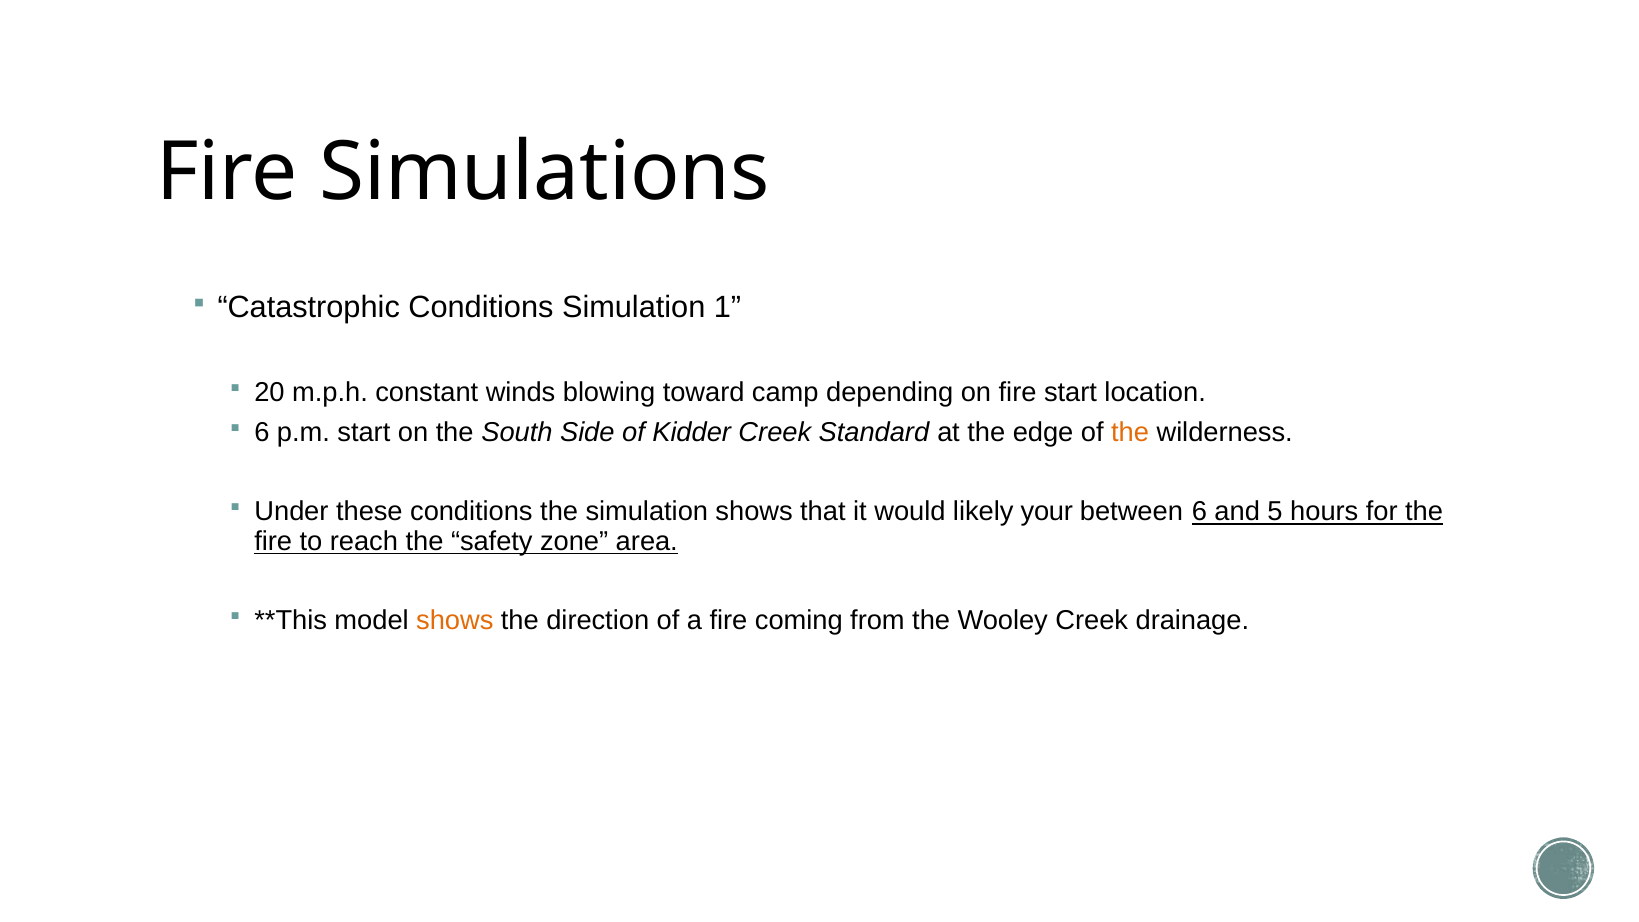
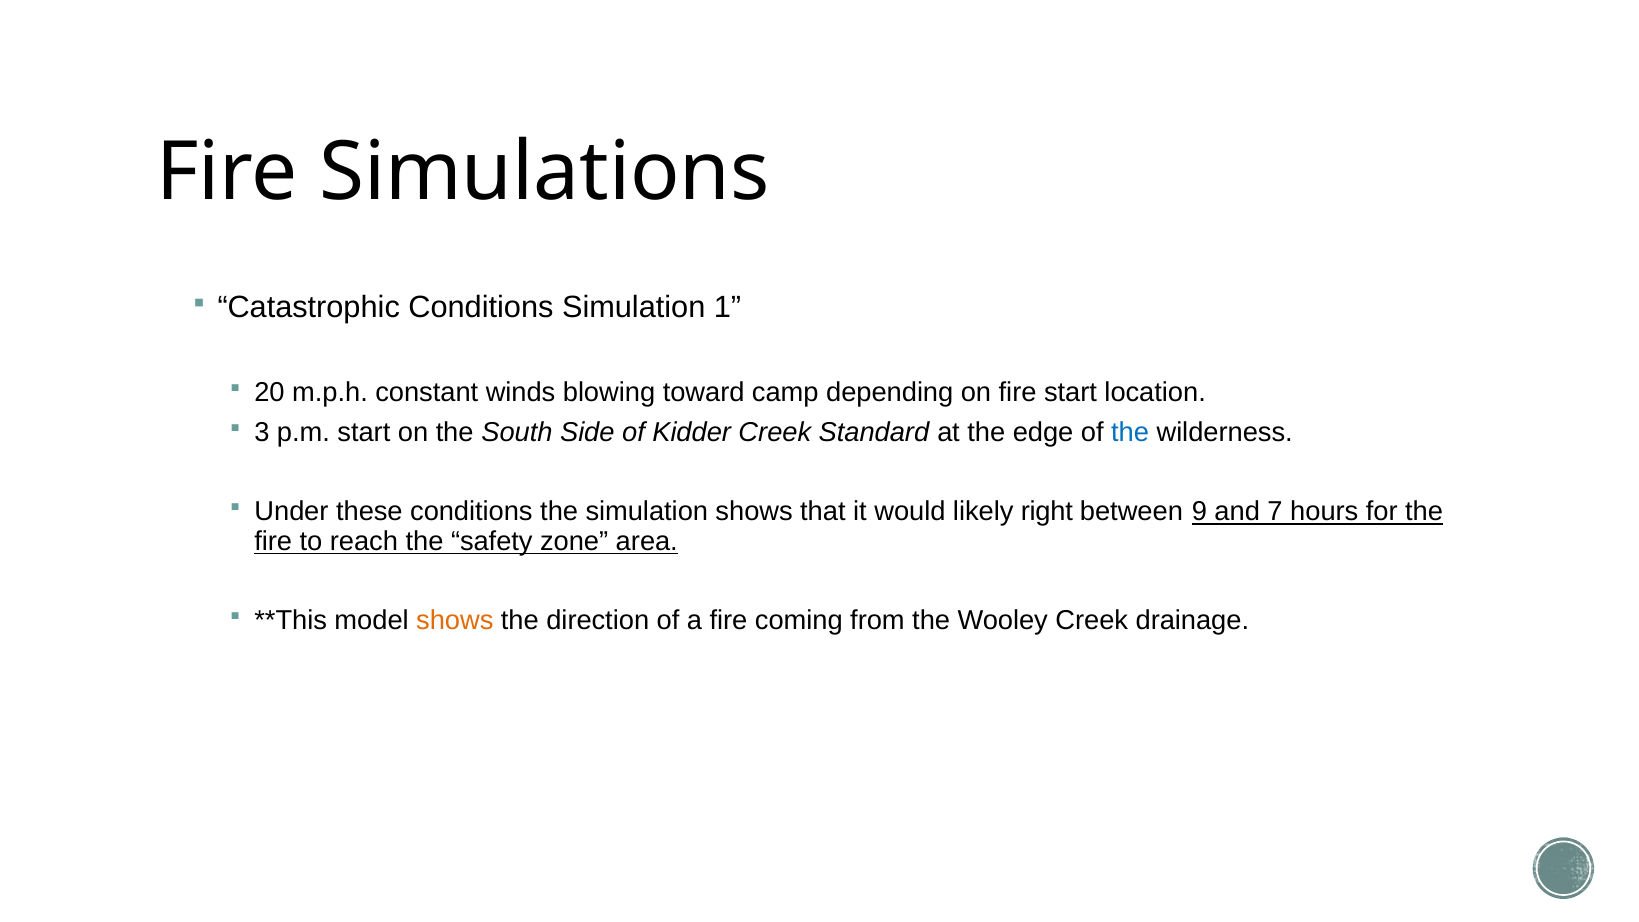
6 at (262, 432): 6 -> 3
the at (1130, 432) colour: orange -> blue
your: your -> right
between 6: 6 -> 9
5: 5 -> 7
